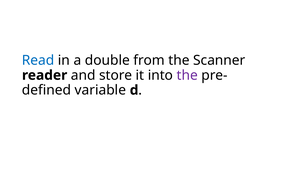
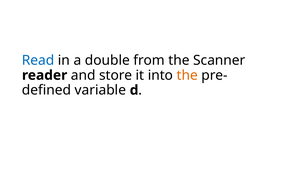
the at (187, 75) colour: purple -> orange
